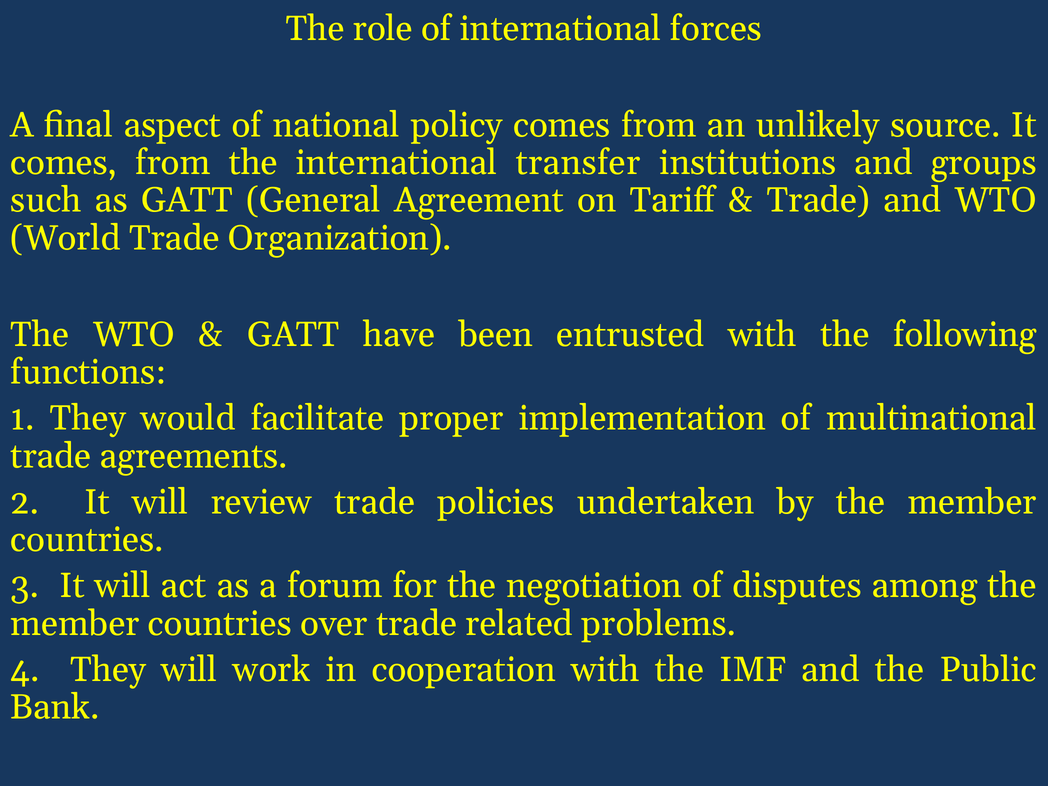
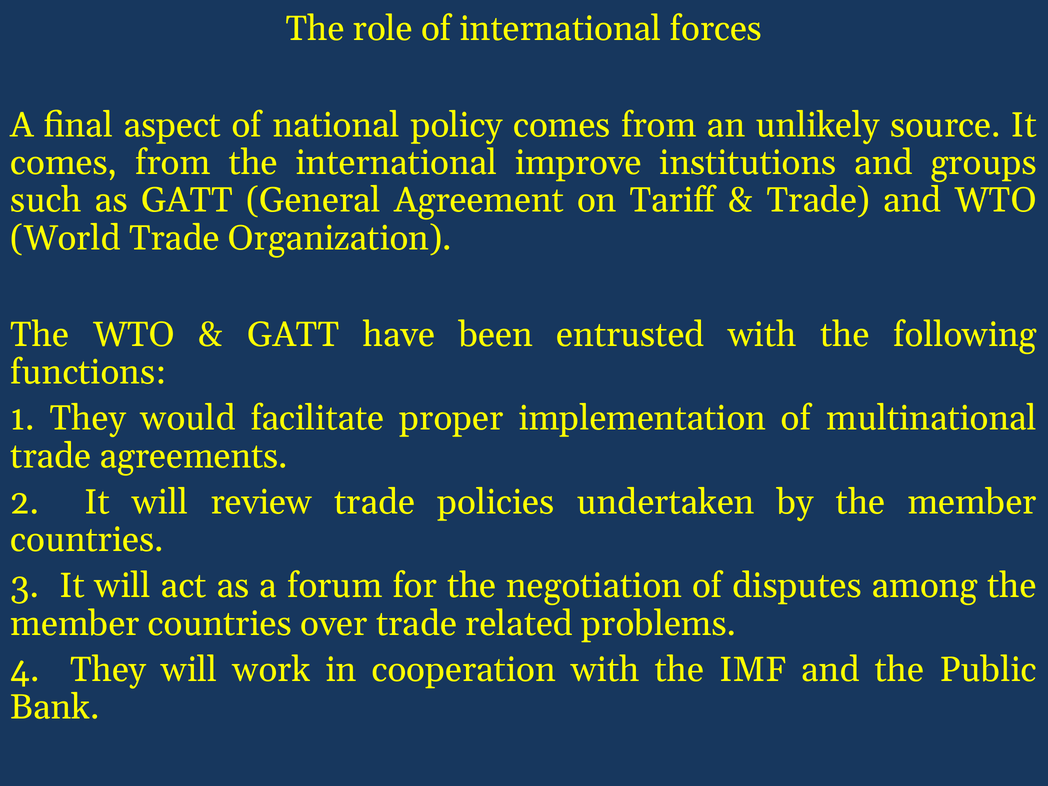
transfer: transfer -> improve
